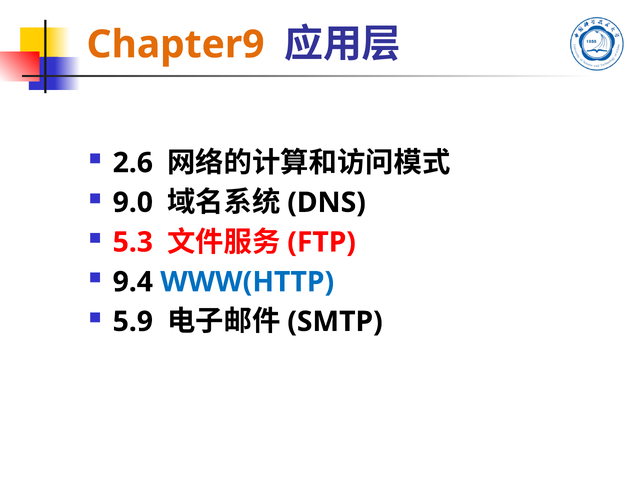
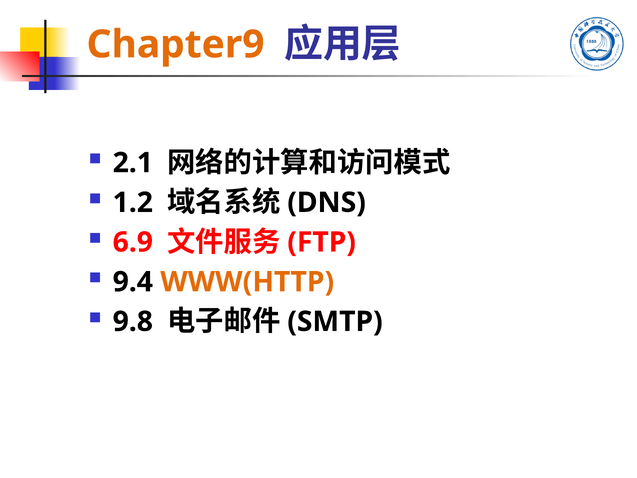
2.6: 2.6 -> 2.1
9.0: 9.0 -> 1.2
5.3: 5.3 -> 6.9
WWW(HTTP colour: blue -> orange
5.9: 5.9 -> 9.8
